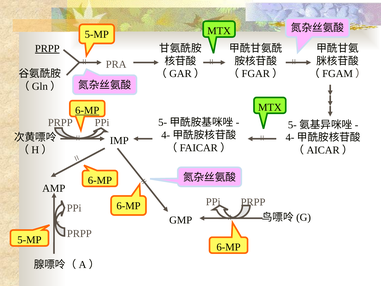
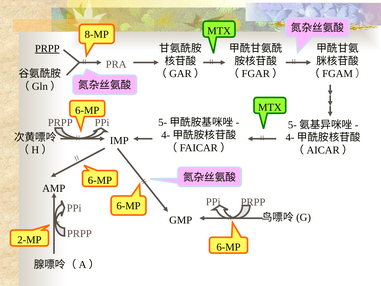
5-MP at (97, 34): 5-MP -> 8-MP
6-MP at (87, 110) underline: present -> none
5-MP at (29, 240): 5-MP -> 2-MP
